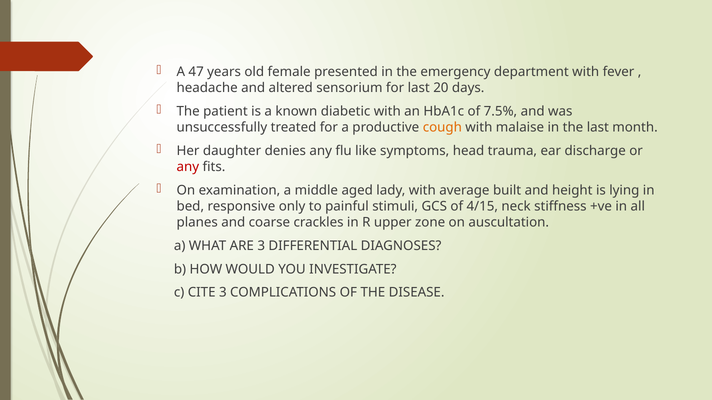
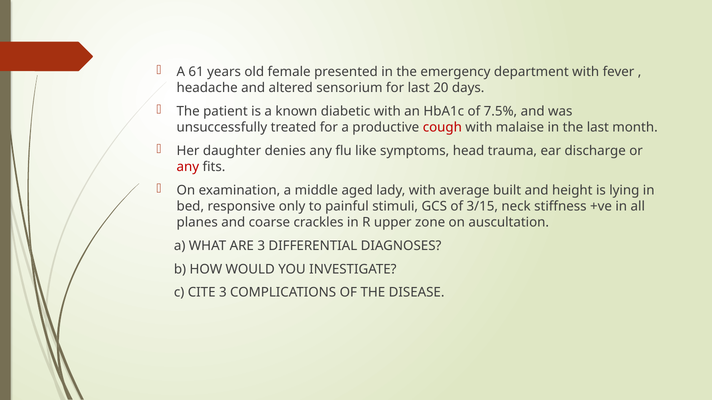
47: 47 -> 61
cough colour: orange -> red
4/15: 4/15 -> 3/15
